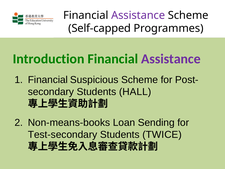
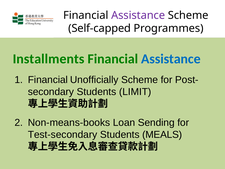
Introduction: Introduction -> Installments
Assistance at (171, 59) colour: purple -> blue
Suspicious: Suspicious -> Unofficially
HALL: HALL -> LIMIT
TWICE: TWICE -> MEALS
